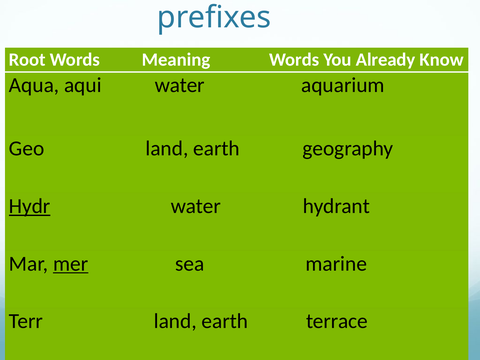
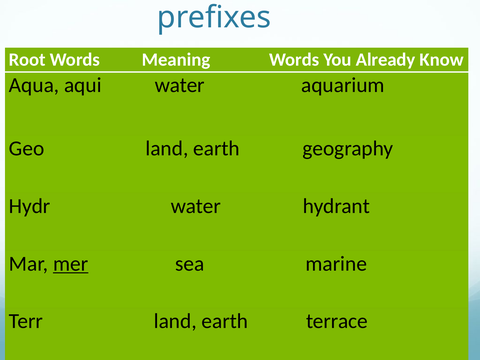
Hydr underline: present -> none
